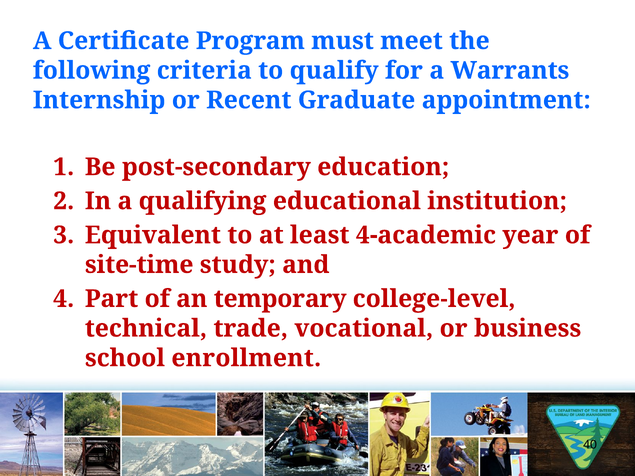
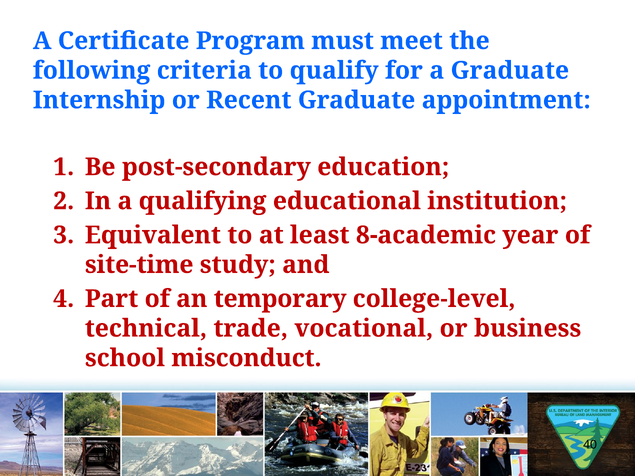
a Warrants: Warrants -> Graduate
4-academic: 4-academic -> 8-academic
enrollment: enrollment -> misconduct
